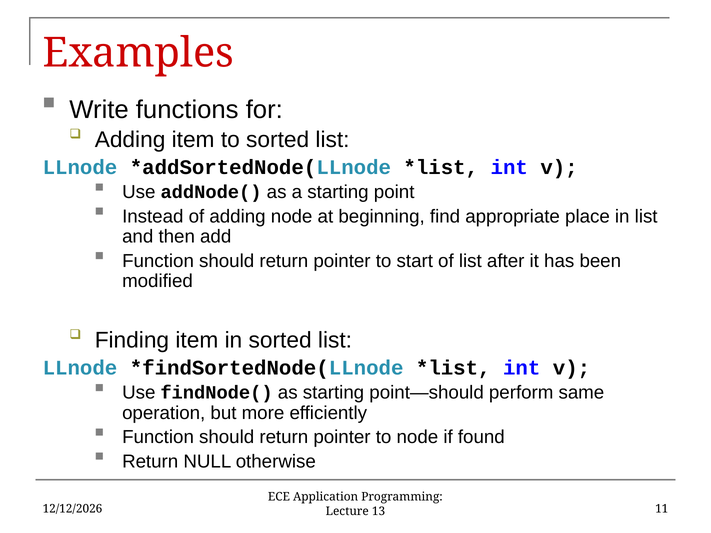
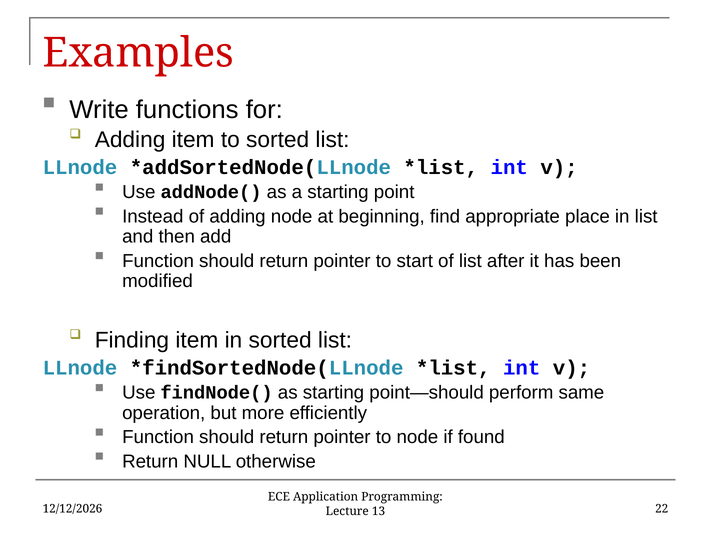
11: 11 -> 22
